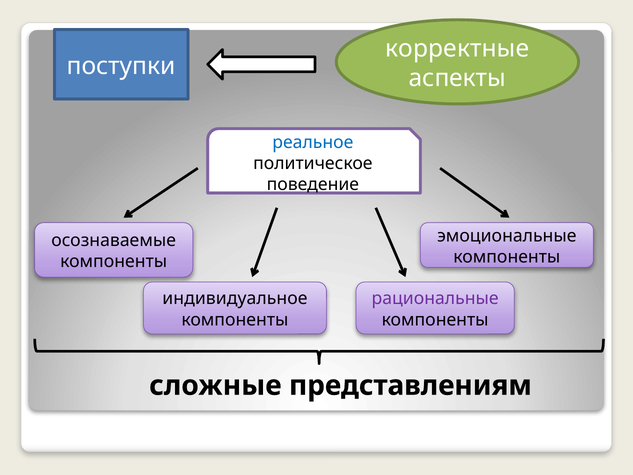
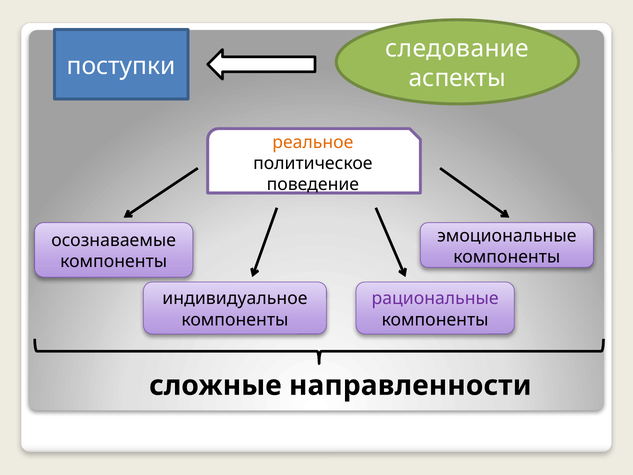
корректные: корректные -> следование
реальное colour: blue -> orange
представлениям: представлениям -> направленности
